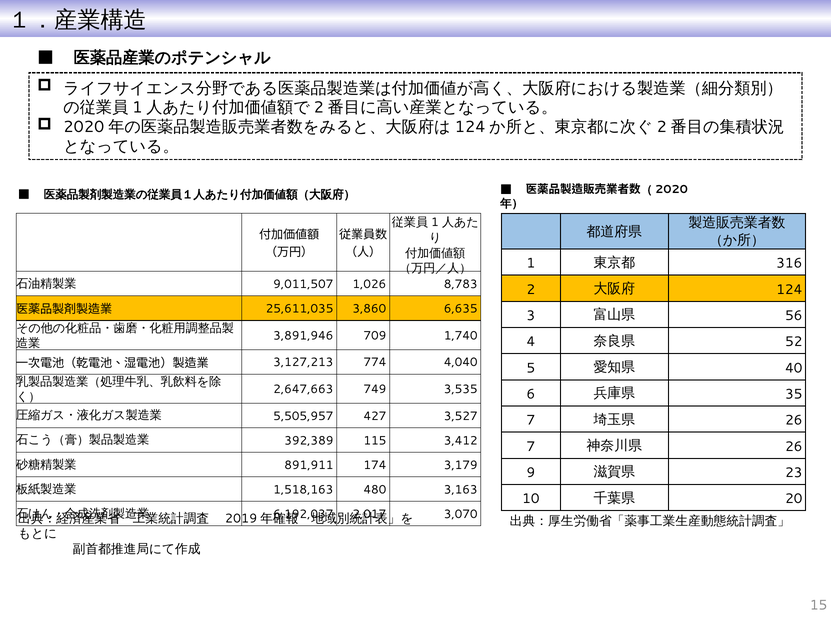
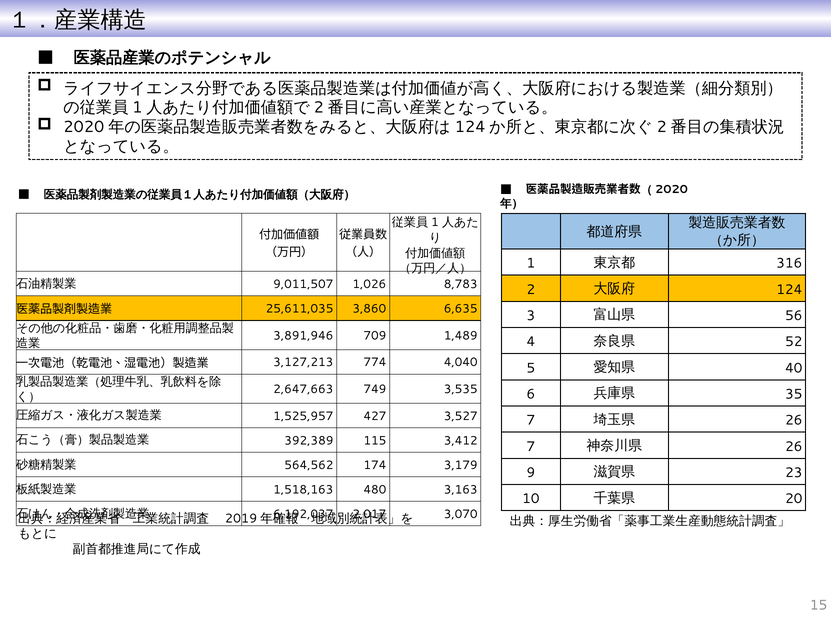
1,740: 1,740 -> 1,489
5,505,957: 5,505,957 -> 1,525,957
891,911: 891,911 -> 564,562
